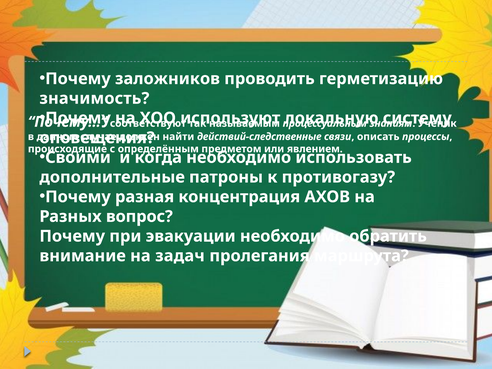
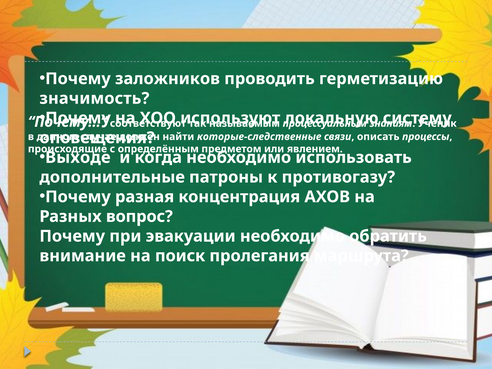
действий-следственные: действий-следственные -> которые-следственные
Своими: Своими -> Выходе
задач: задач -> поиск
